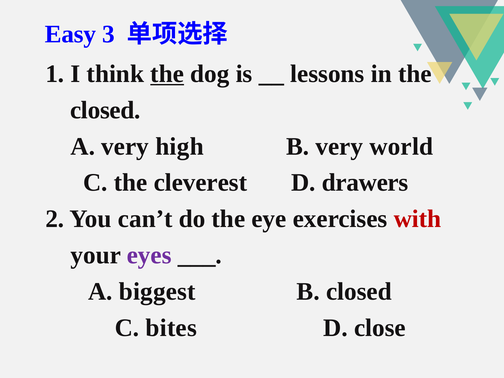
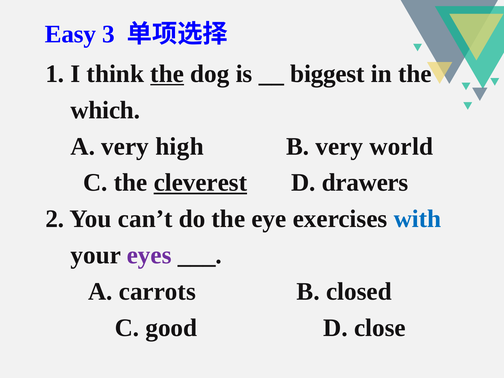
lessons: lessons -> biggest
closed at (105, 110): closed -> which
cleverest underline: none -> present
with colour: red -> blue
biggest: biggest -> carrots
bites: bites -> good
